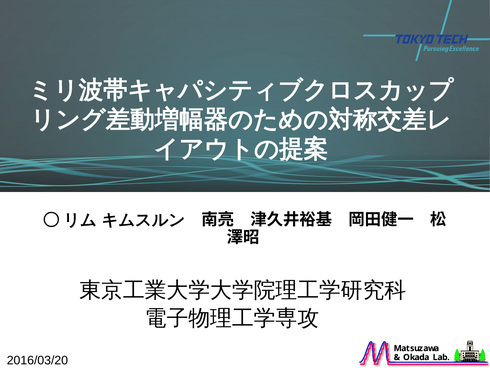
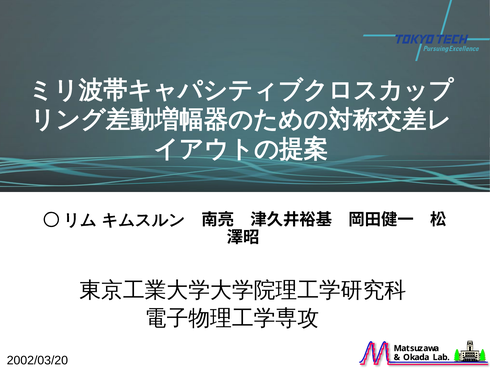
2016/03/20: 2016/03/20 -> 2002/03/20
